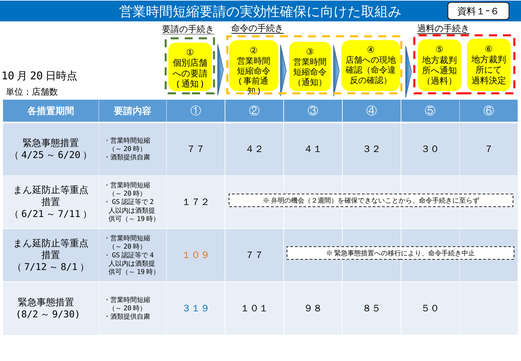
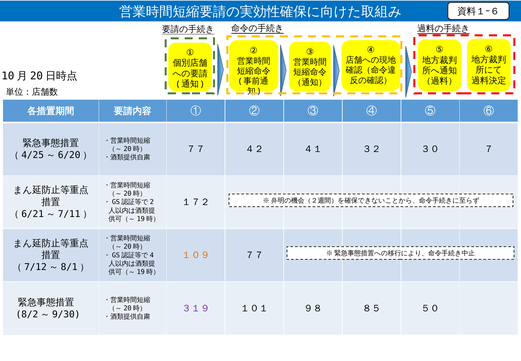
３１９ colour: blue -> purple
